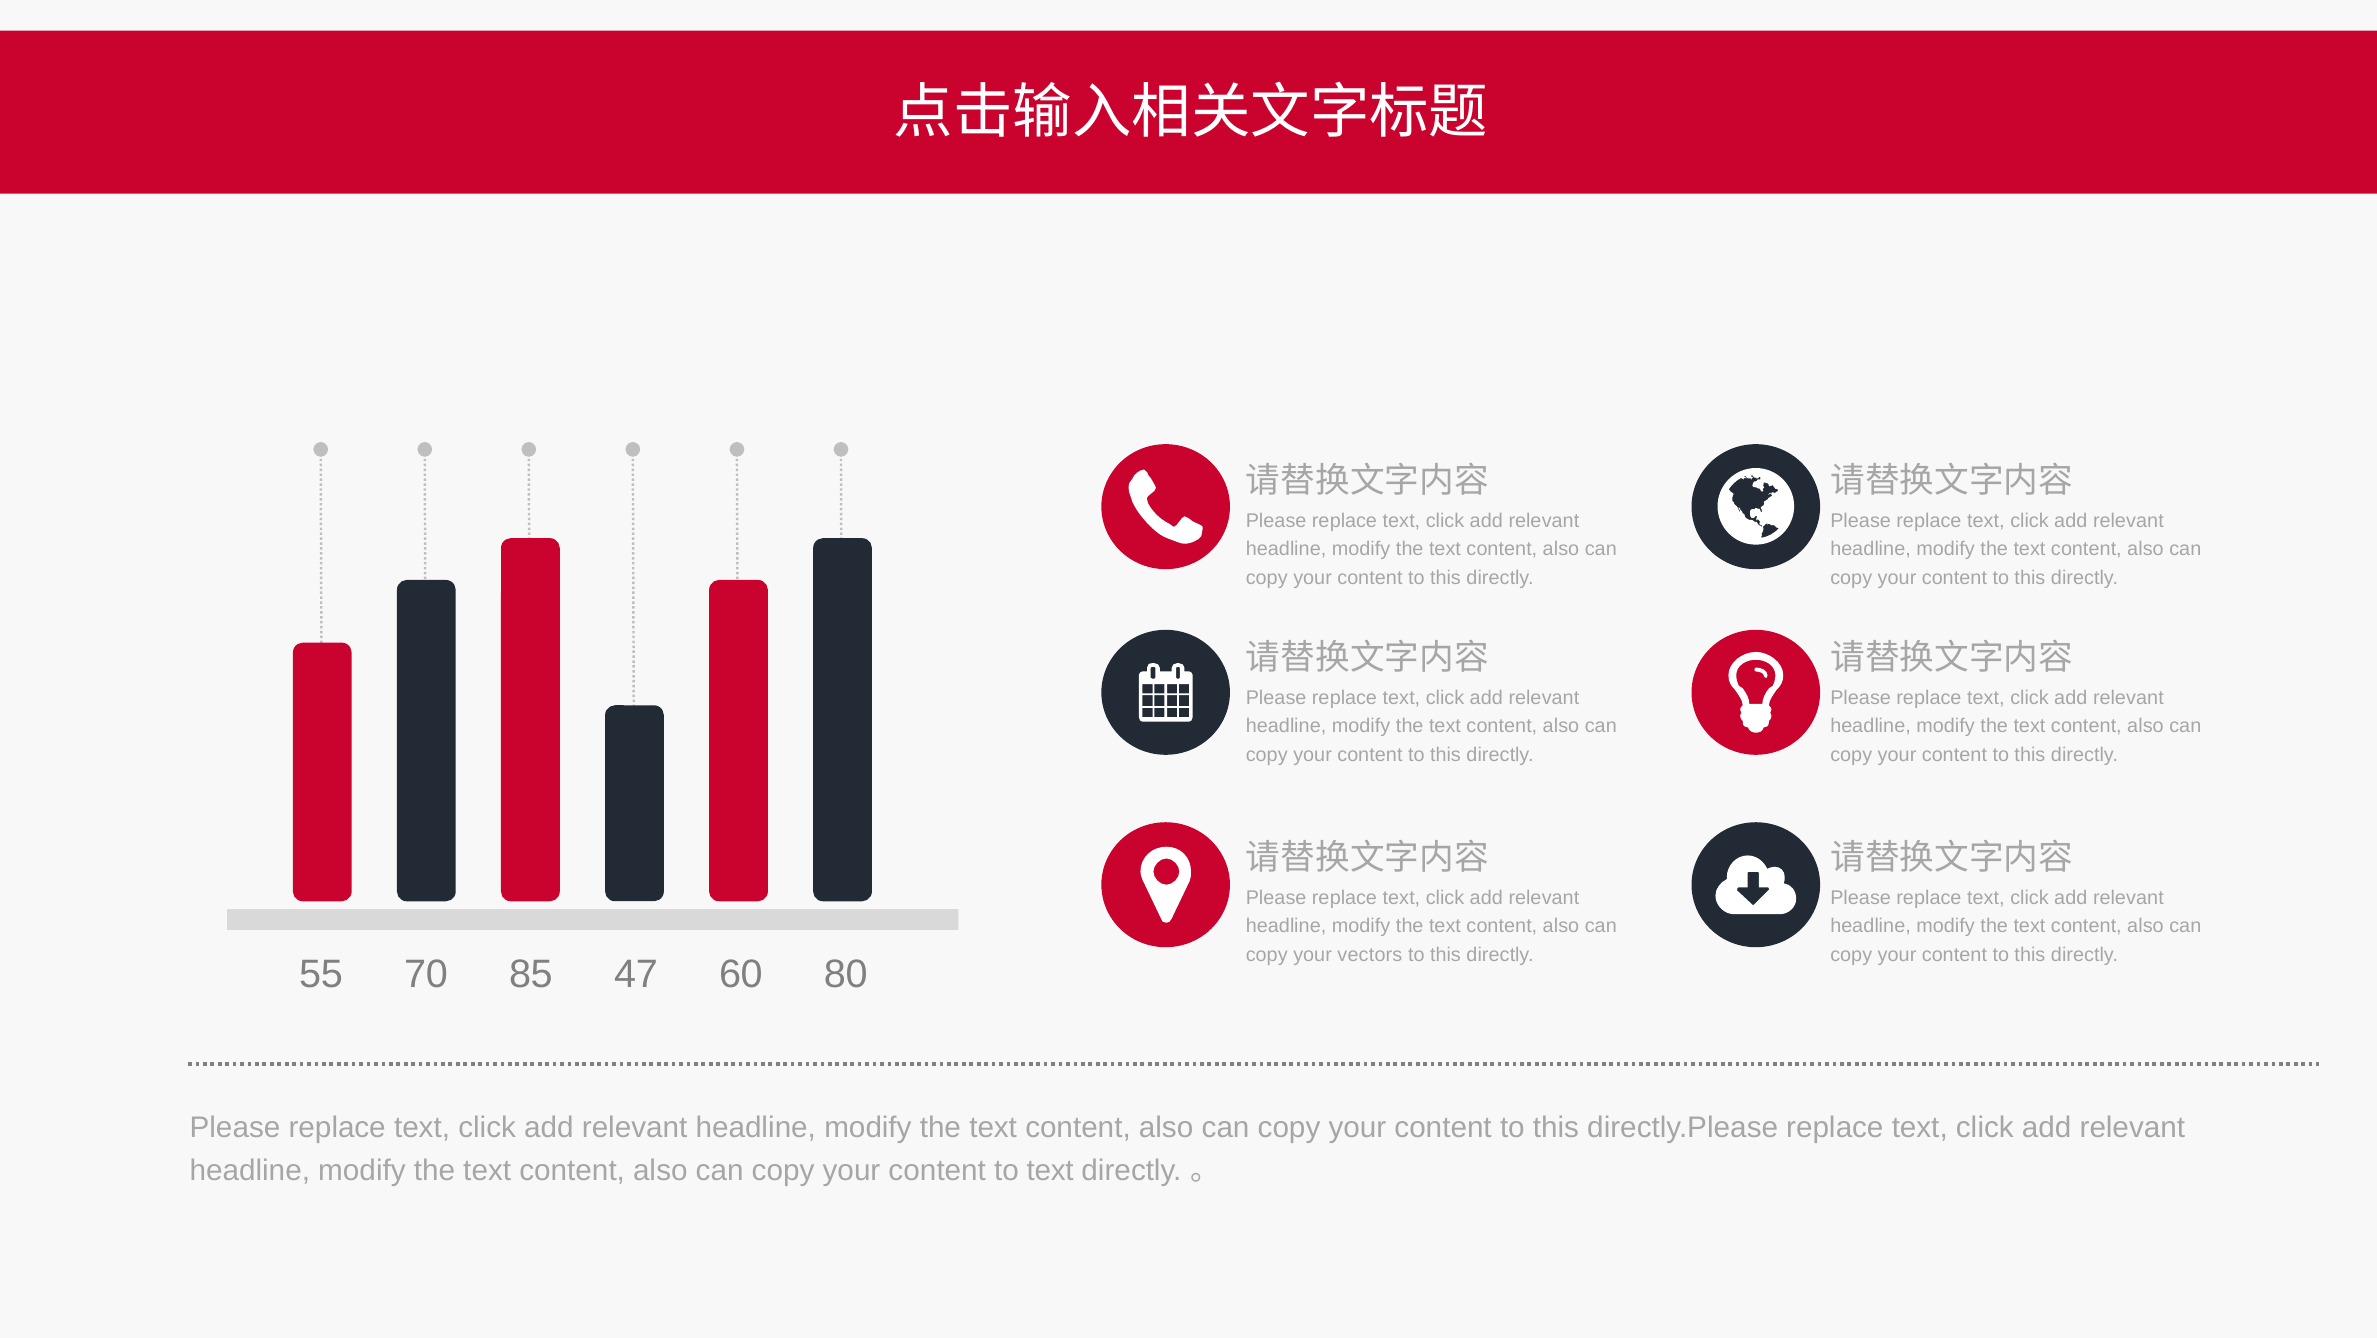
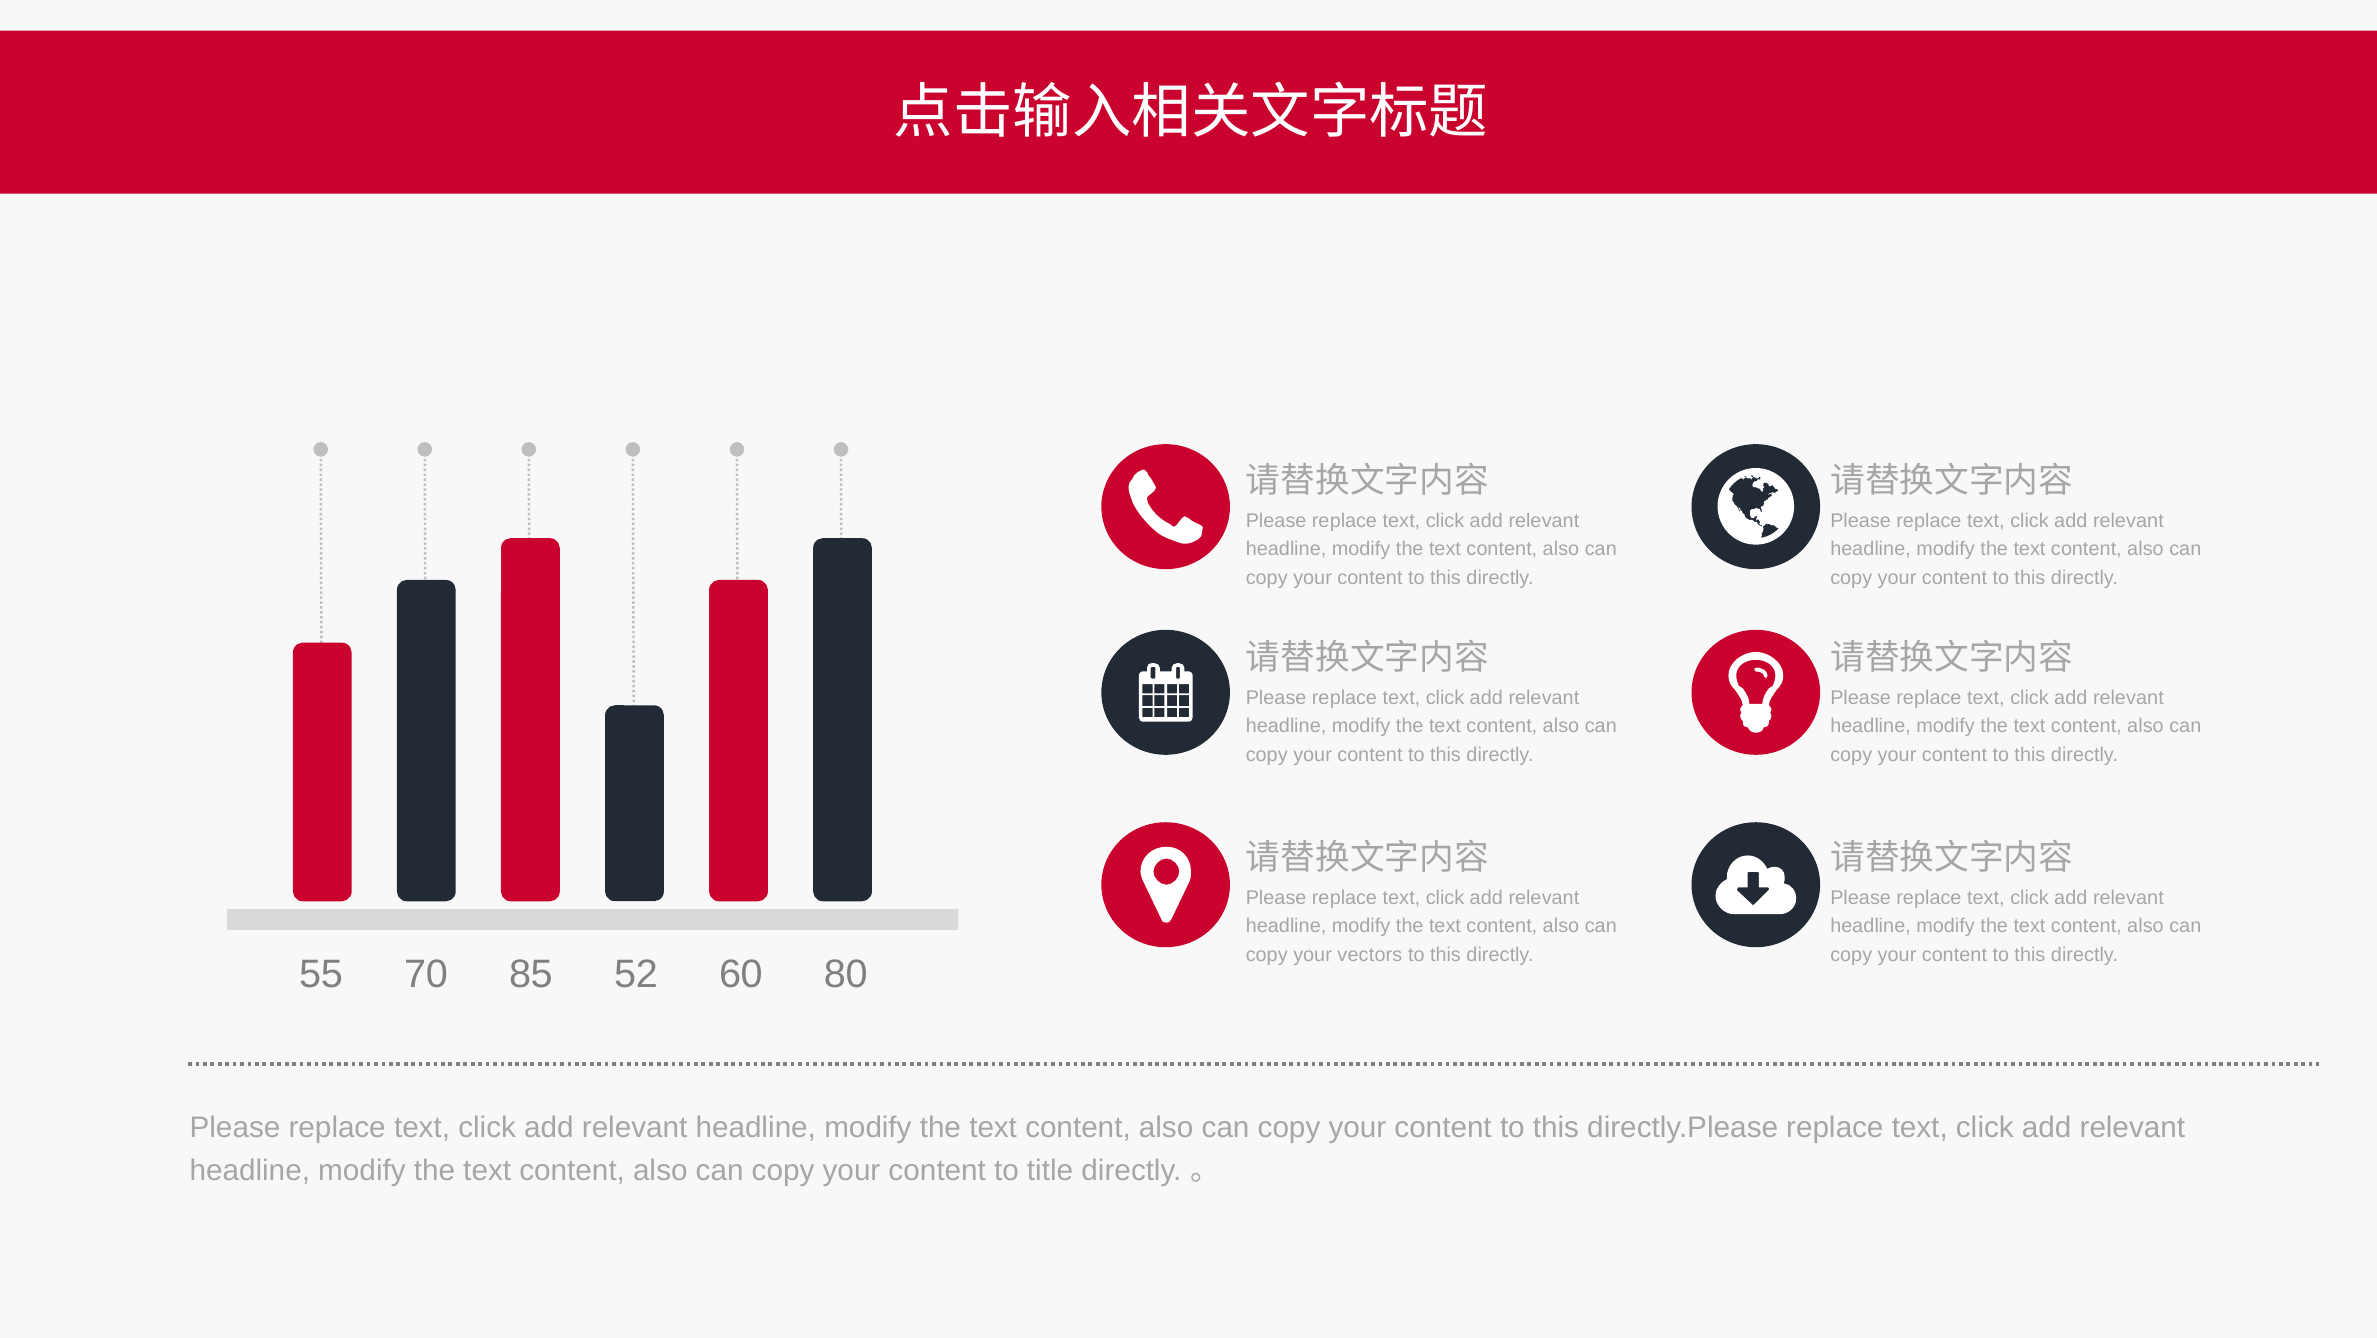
47: 47 -> 52
to text: text -> title
